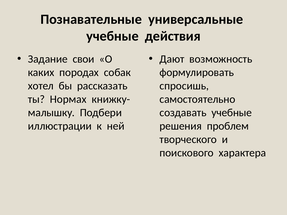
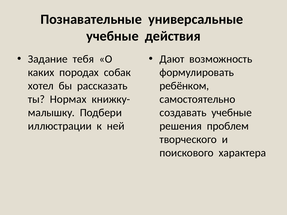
свои: свои -> тебя
спросишь: спросишь -> ребёнком
